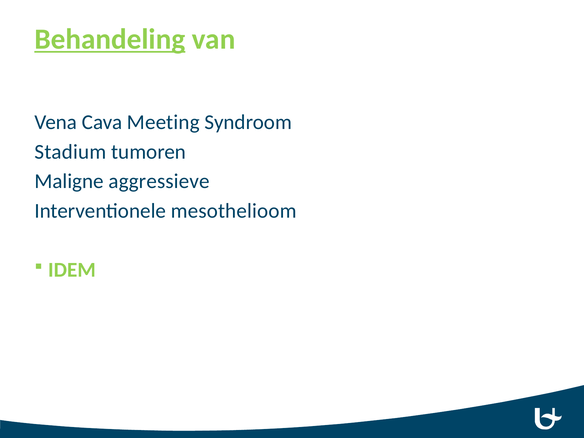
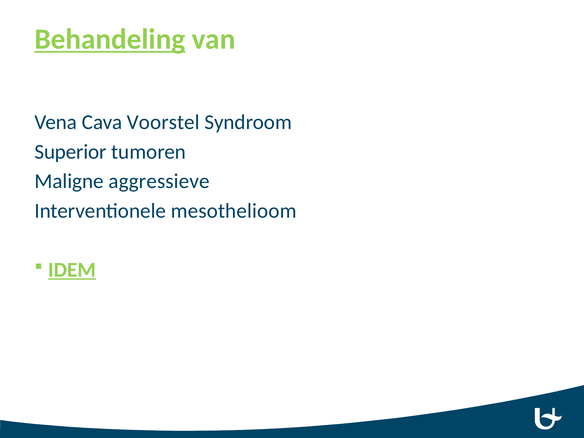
Meeting: Meeting -> Voorstel
Stadium: Stadium -> Superior
IDEM underline: none -> present
